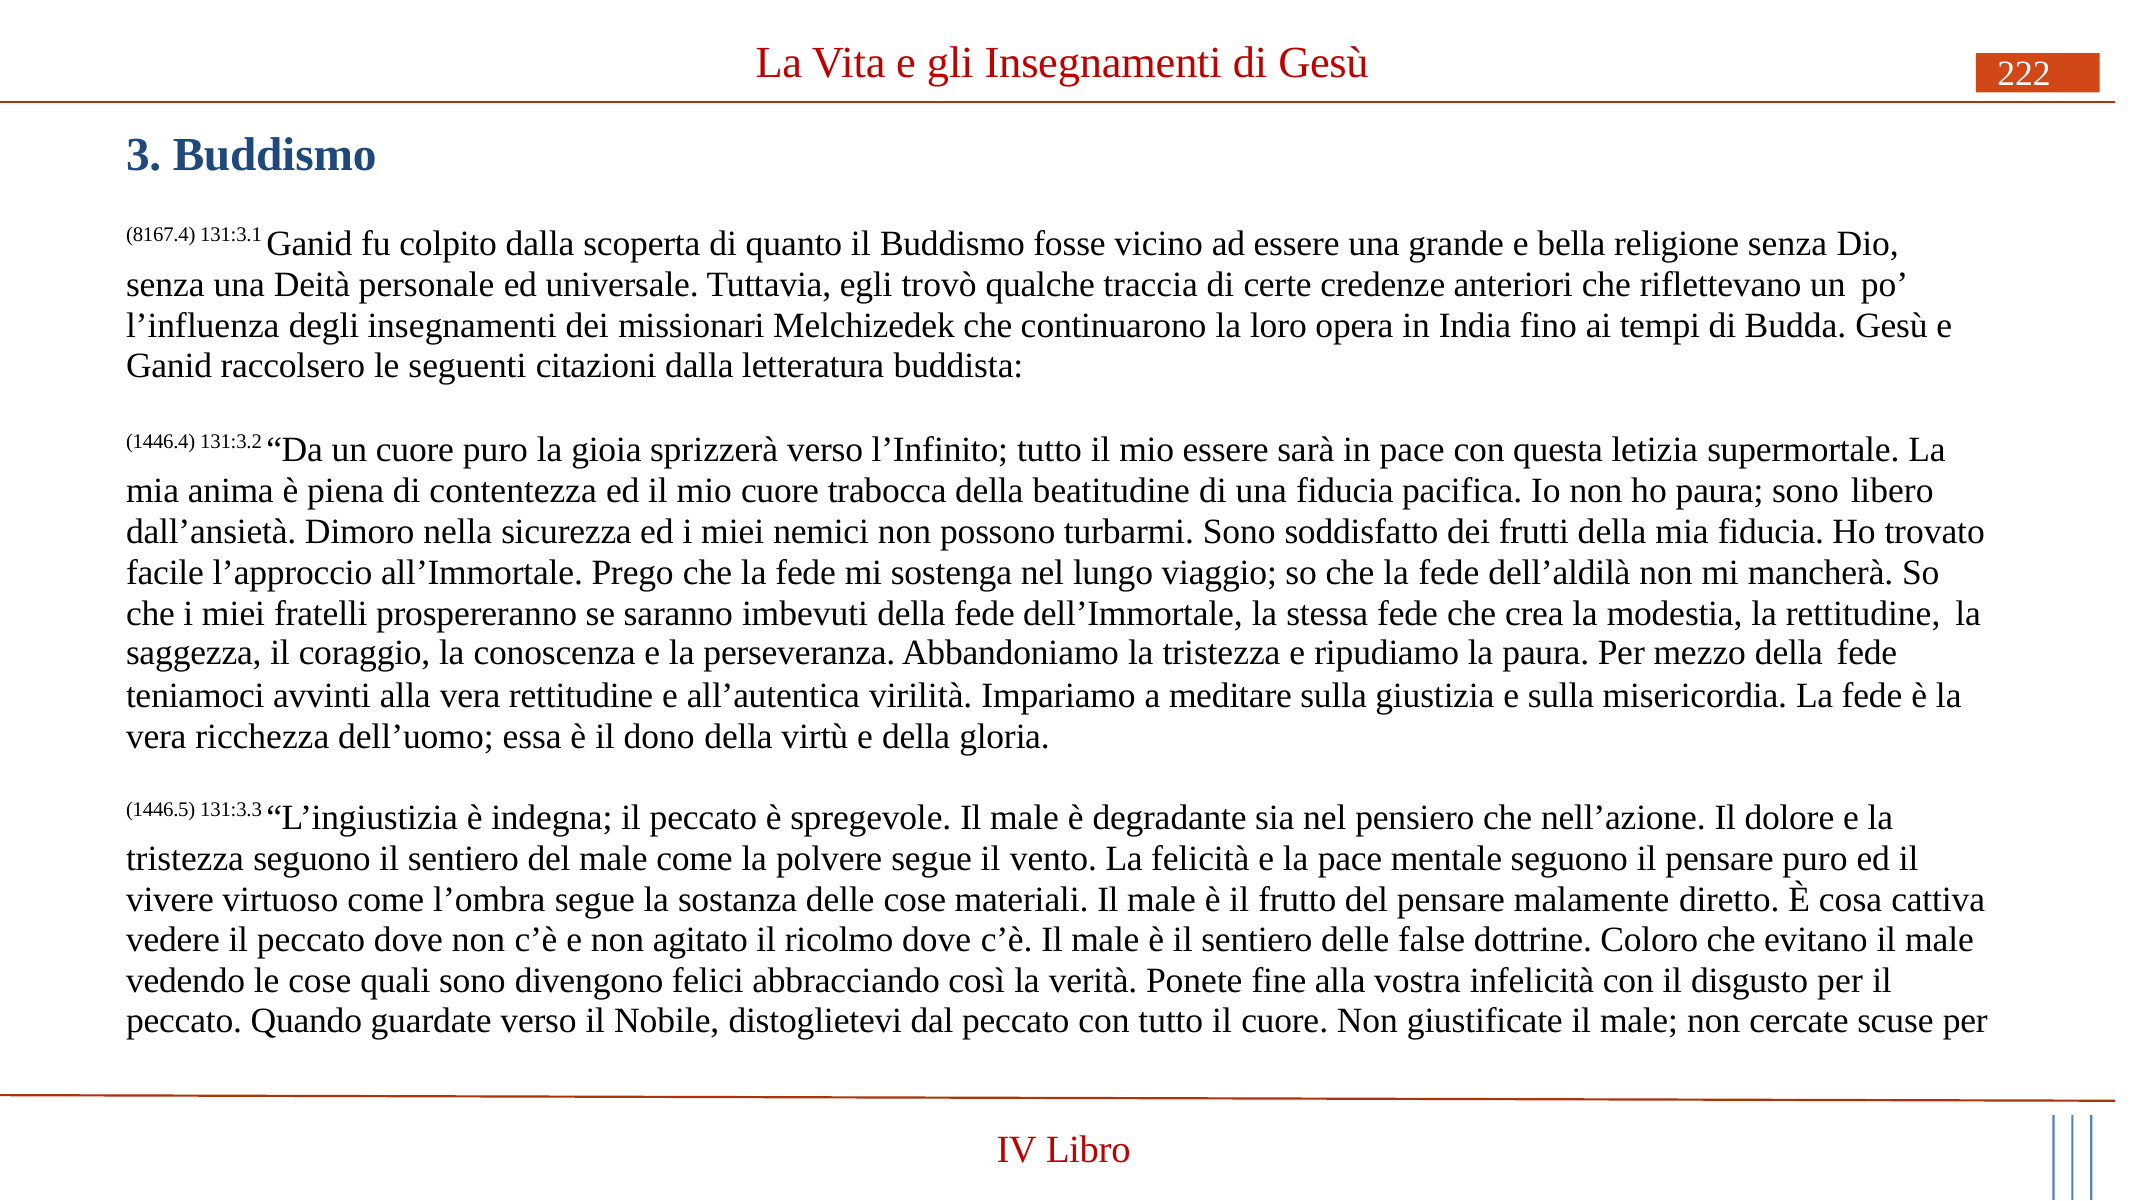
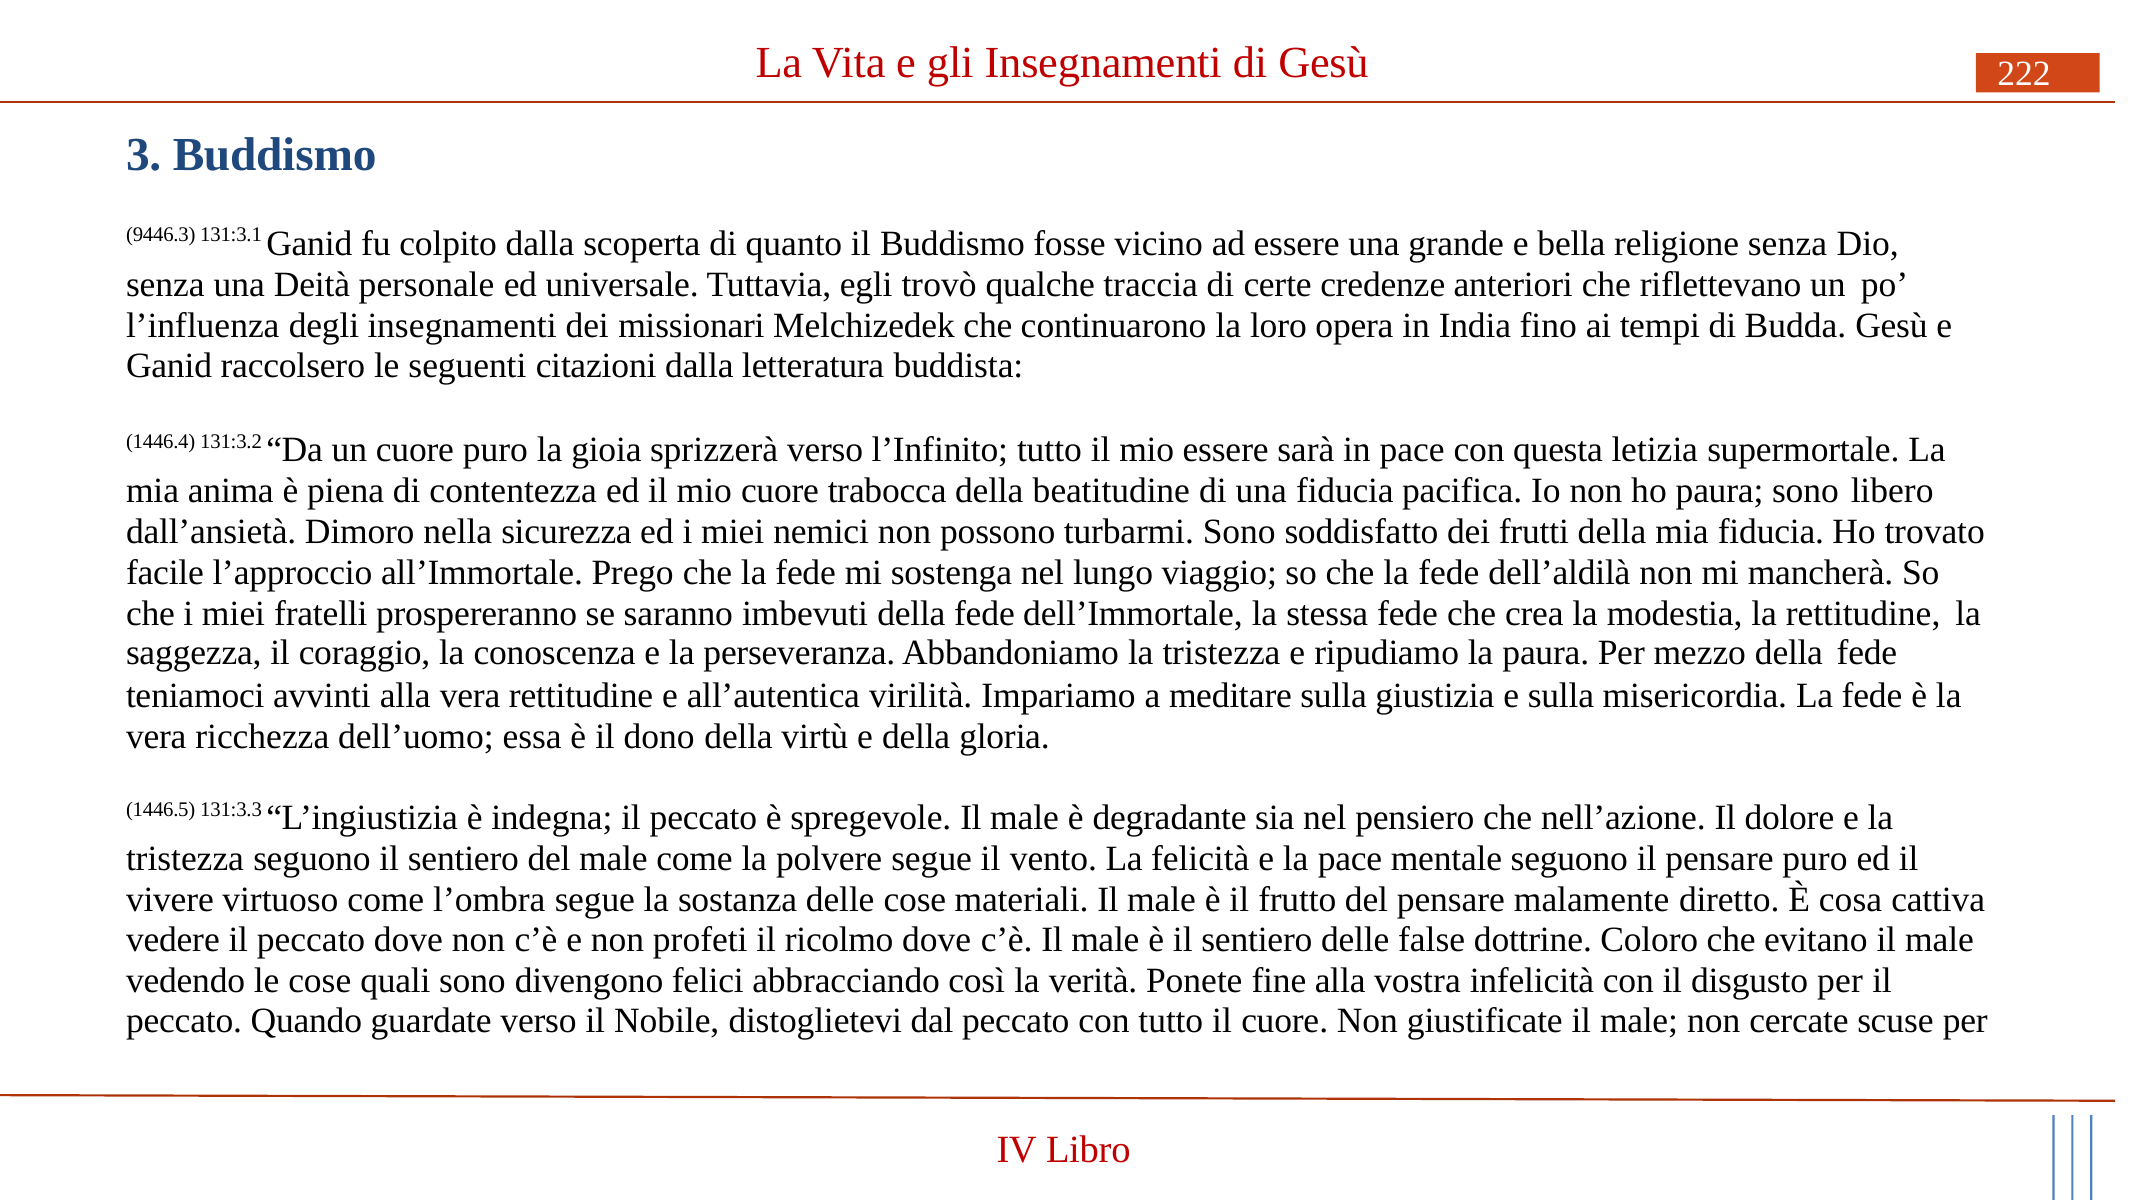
8167.4: 8167.4 -> 9446.3
agitato: agitato -> profeti
